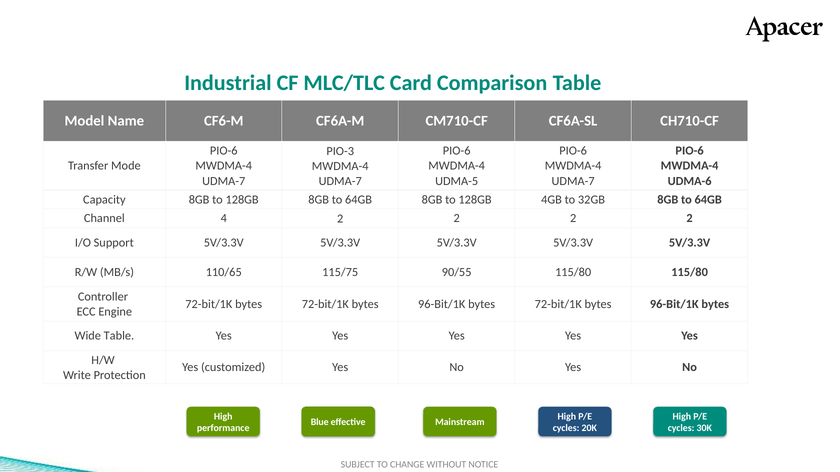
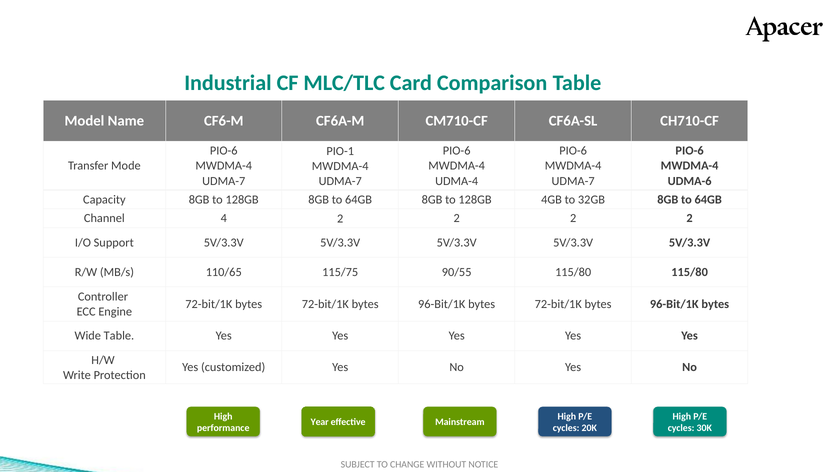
PIO-3: PIO-3 -> PIO-1
UDMA-5: UDMA-5 -> UDMA-4
Blue: Blue -> Year
